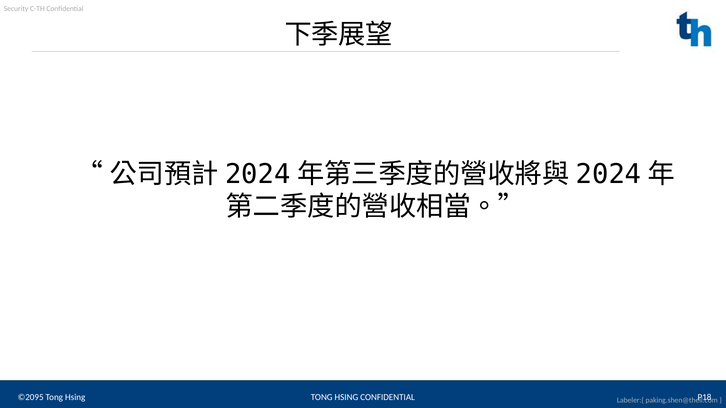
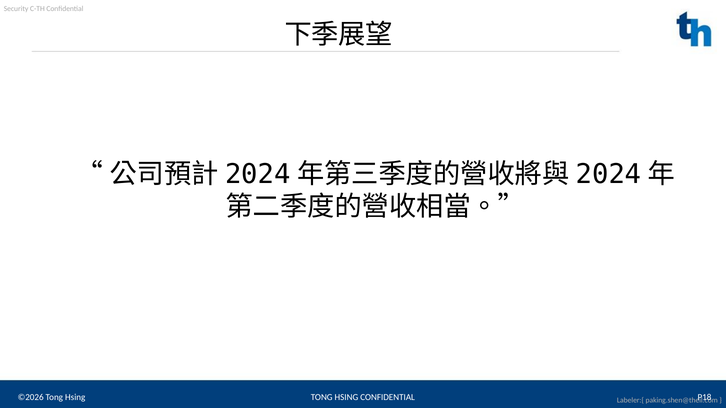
©2095: ©2095 -> ©2026
